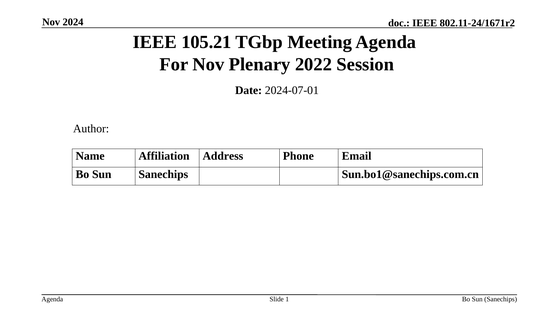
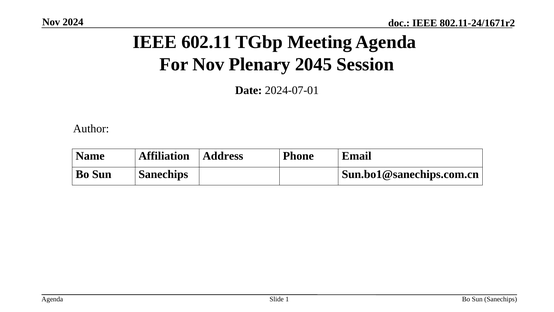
105.21: 105.21 -> 602.11
2022: 2022 -> 2045
